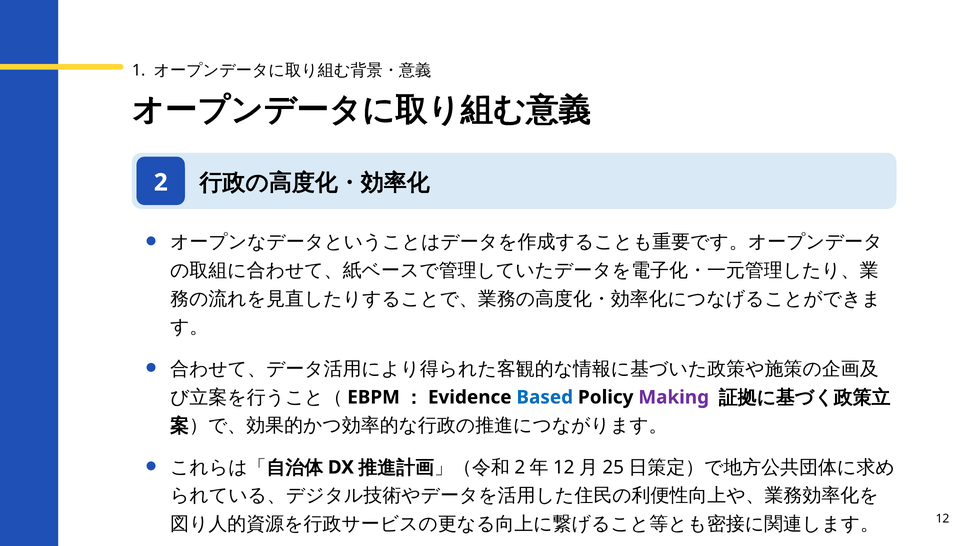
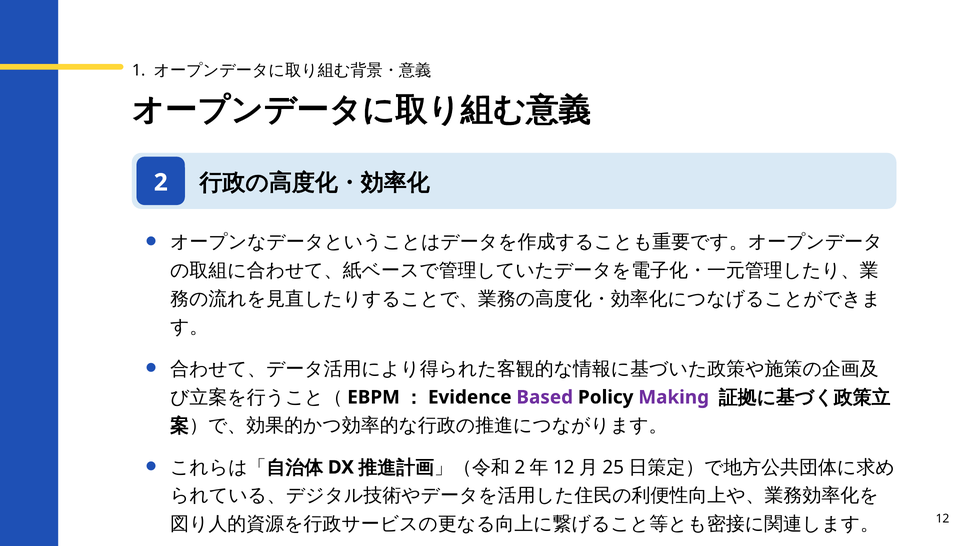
Based colour: blue -> purple
